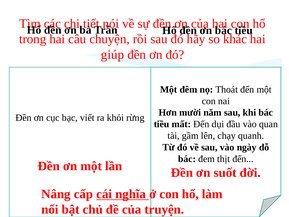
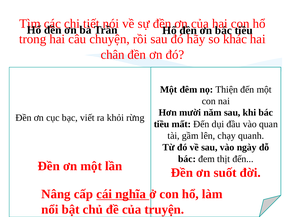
giúp: giúp -> chân
Thoát: Thoát -> Thiện
